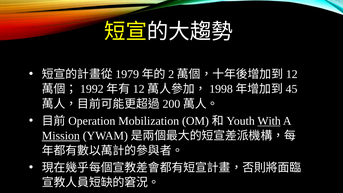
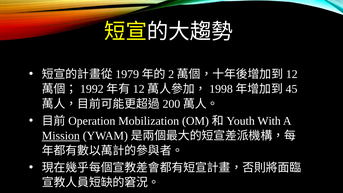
With underline: present -> none
